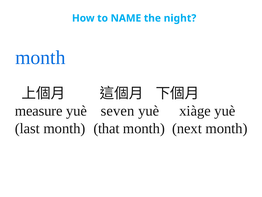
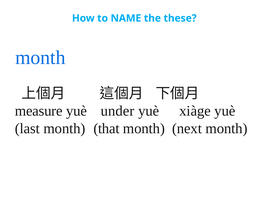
night: night -> these
seven: seven -> under
